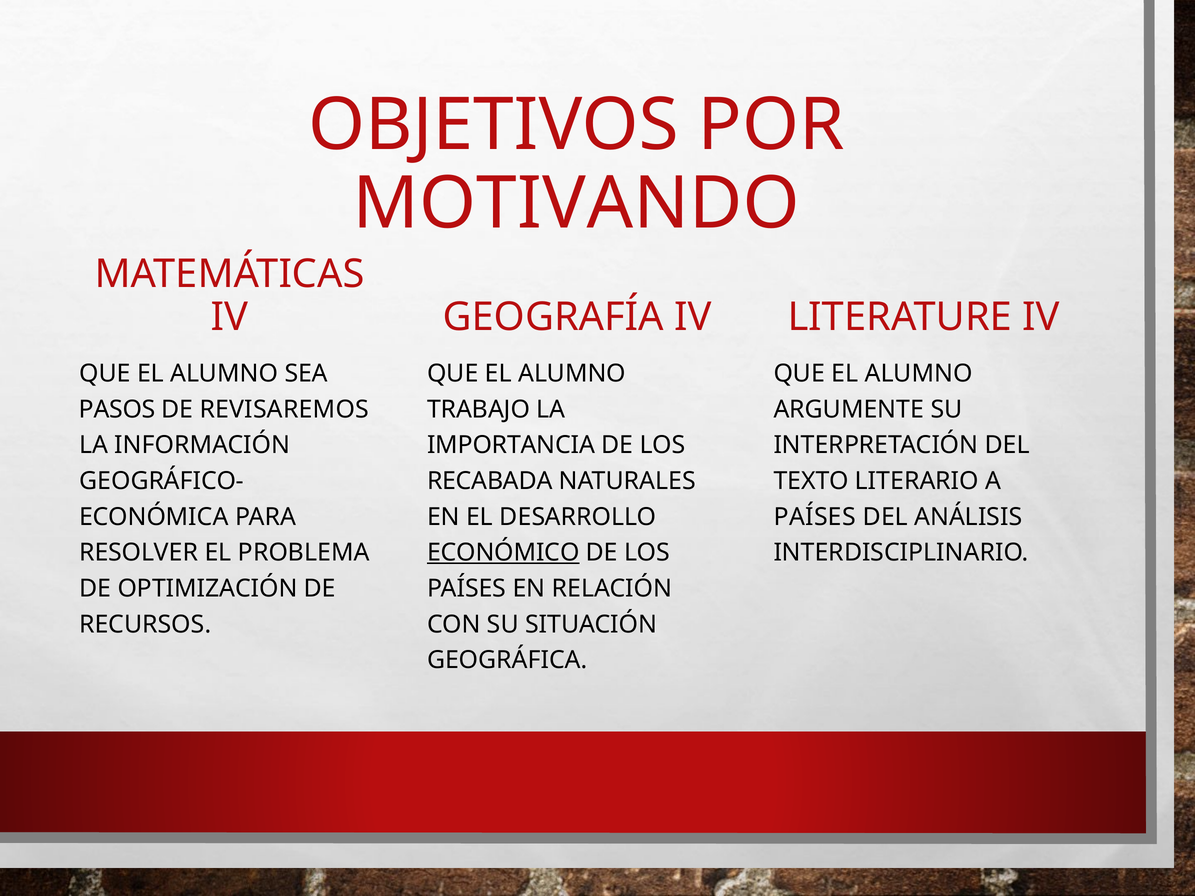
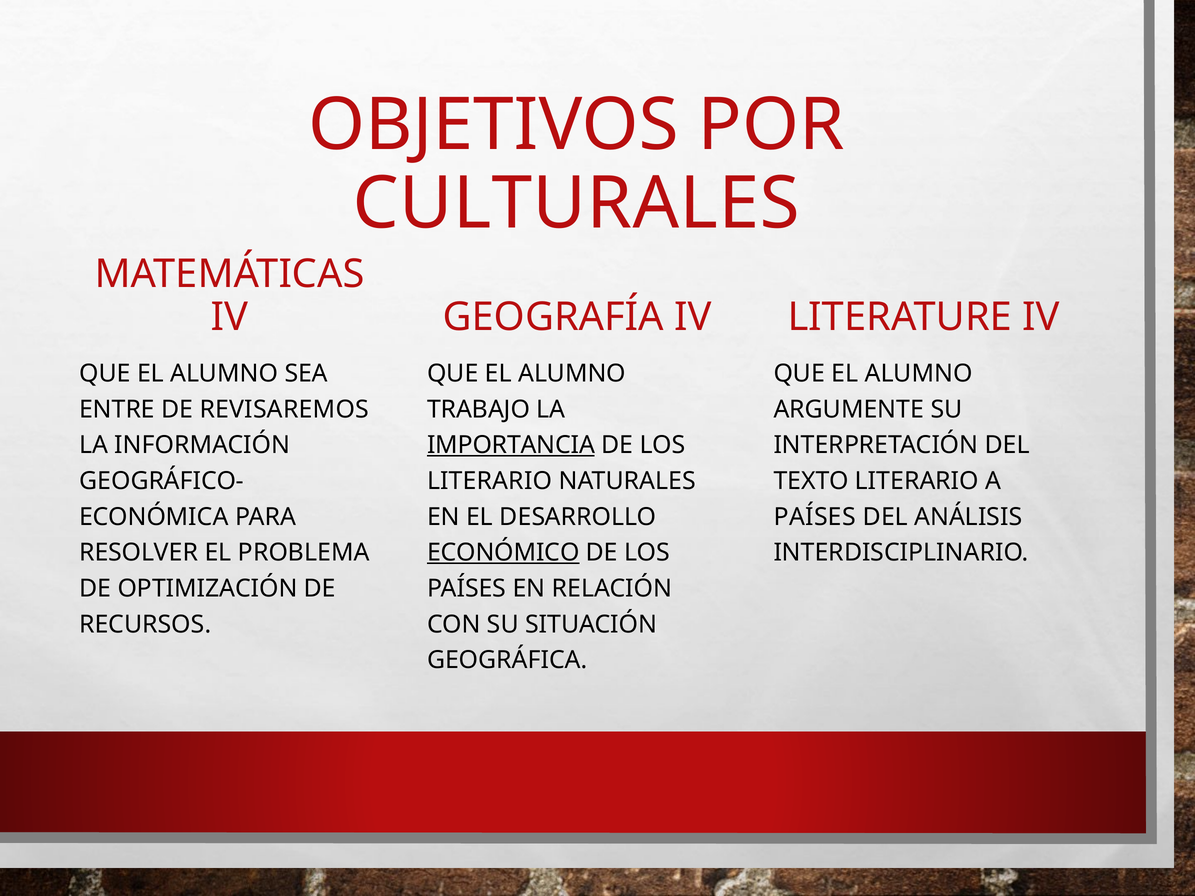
MOTIVANDO: MOTIVANDO -> CULTURALES
PASOS: PASOS -> ENTRE
IMPORTANCIA underline: none -> present
RECABADA at (490, 481): RECABADA -> LITERARIO
